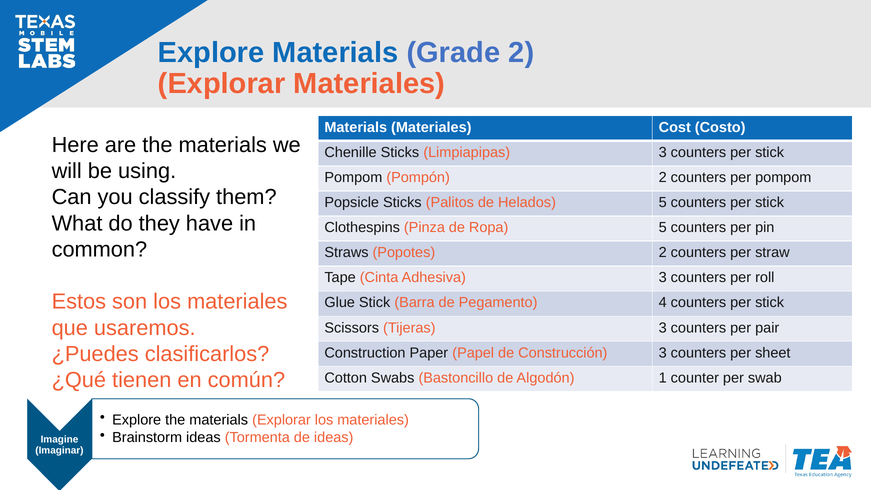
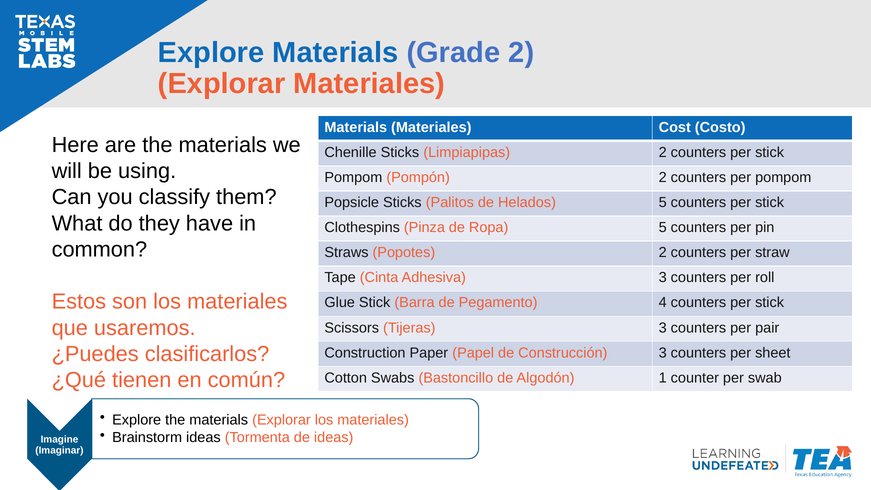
Limpiapipas 3: 3 -> 2
